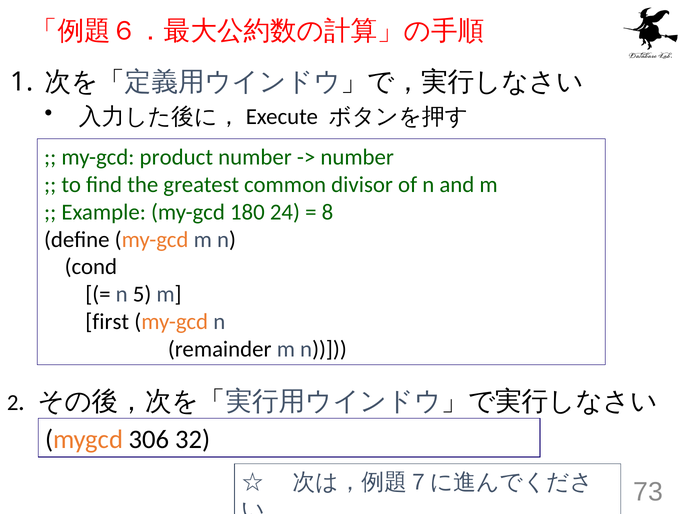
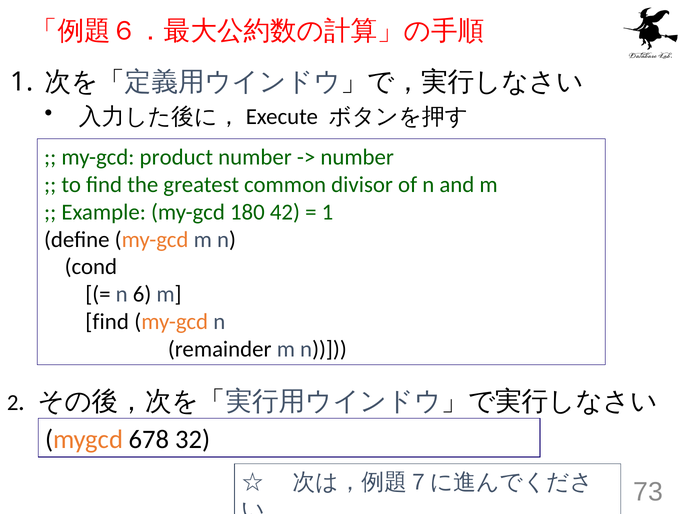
24: 24 -> 42
8 at (327, 212): 8 -> 1
5: 5 -> 6
first at (107, 322): first -> find
306: 306 -> 678
